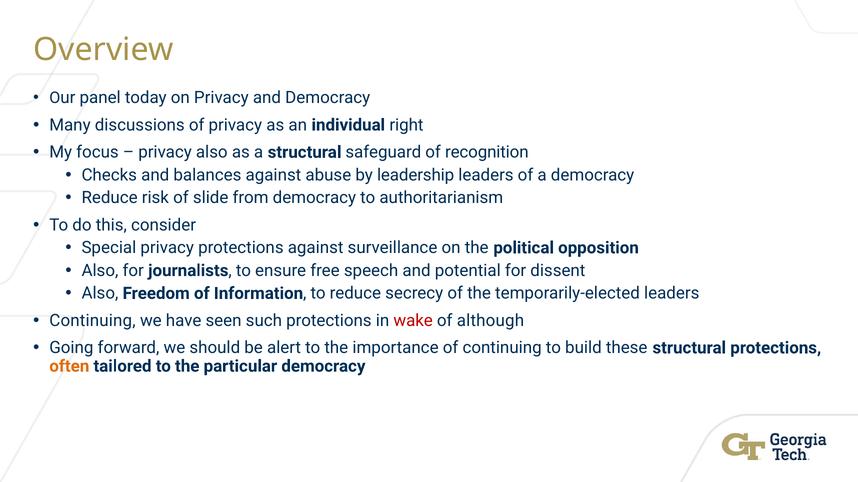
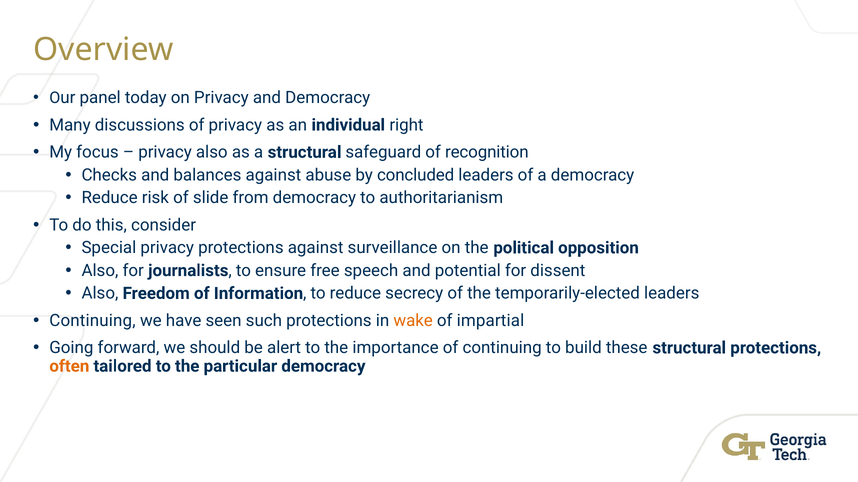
leadership: leadership -> concluded
wake colour: red -> orange
although: although -> impartial
